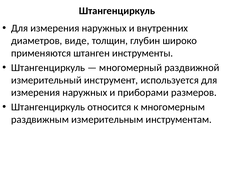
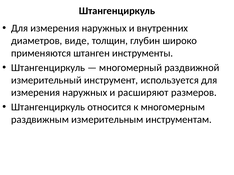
приборами: приборами -> расширяют
